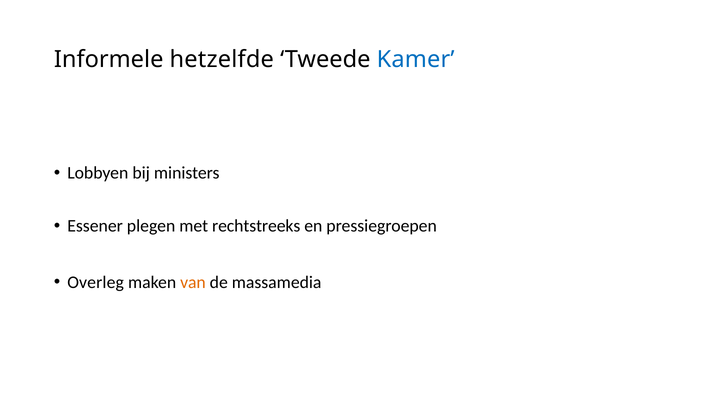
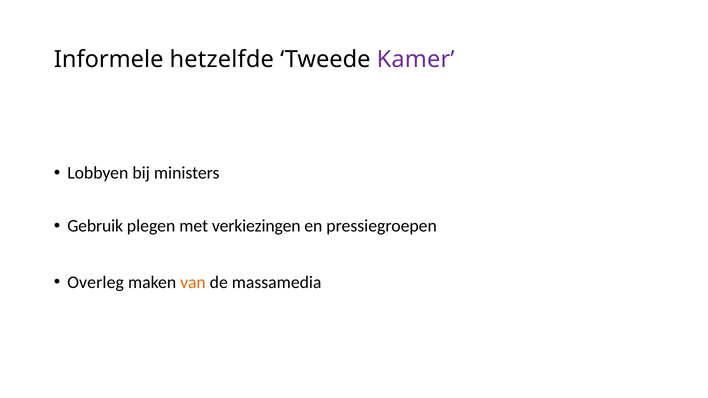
Kamer colour: blue -> purple
Essener: Essener -> Gebruik
rechtstreeks: rechtstreeks -> verkiezingen
